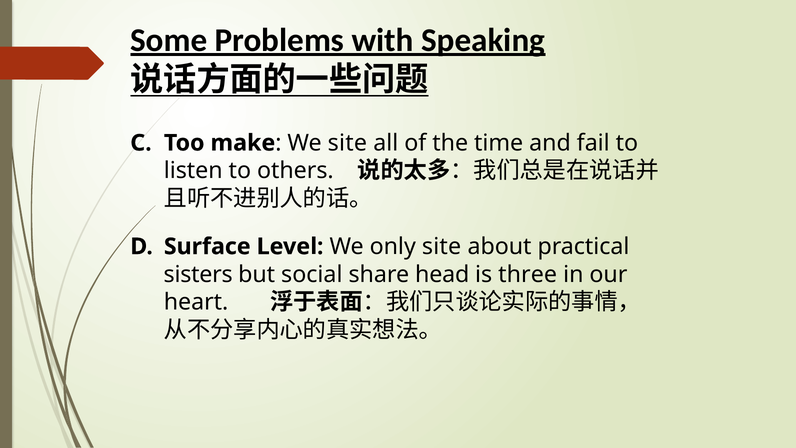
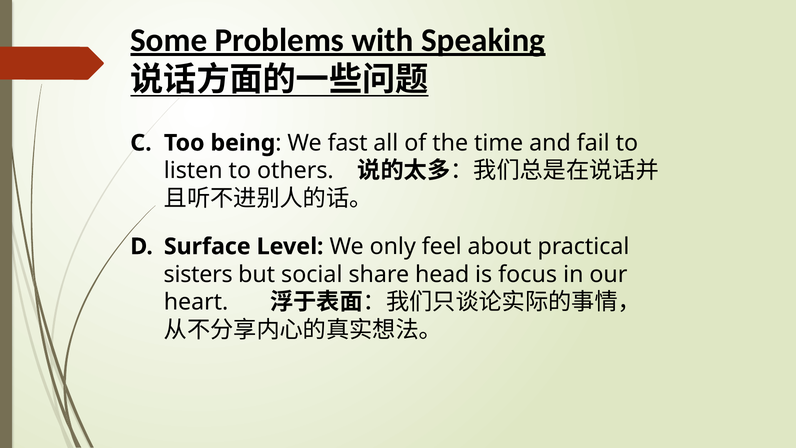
make: make -> being
We site: site -> fast
only site: site -> feel
three: three -> focus
